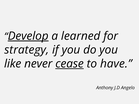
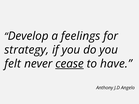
Develop underline: present -> none
learned: learned -> feelings
like: like -> felt
